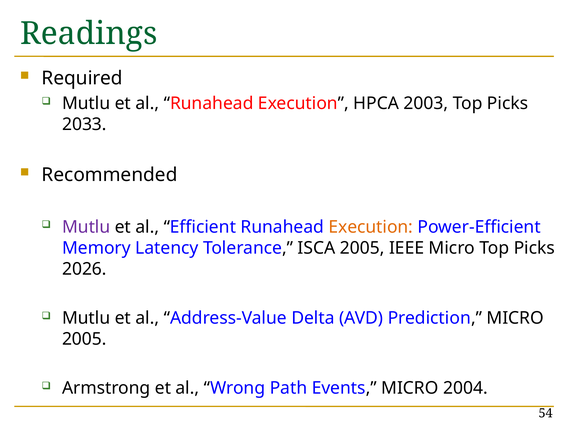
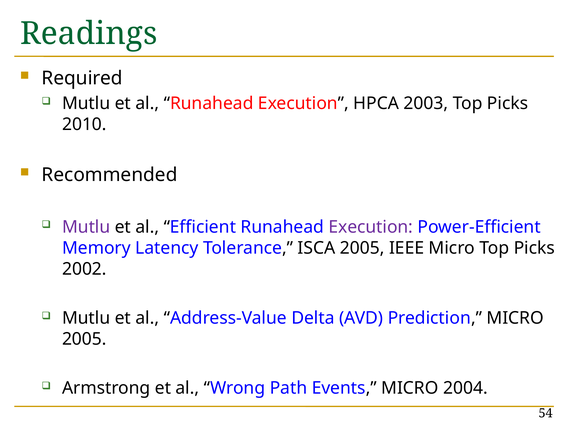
2033: 2033 -> 2010
Execution at (371, 227) colour: orange -> purple
2026: 2026 -> 2002
